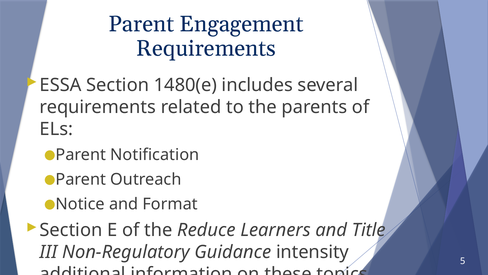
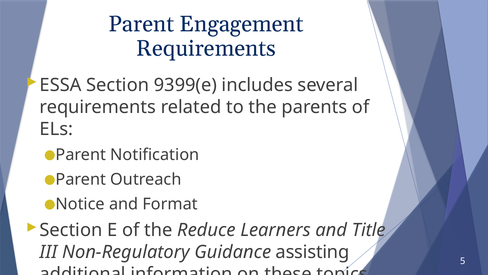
1480(e: 1480(e -> 9399(e
intensity: intensity -> assisting
